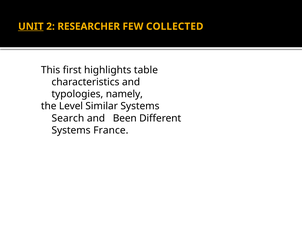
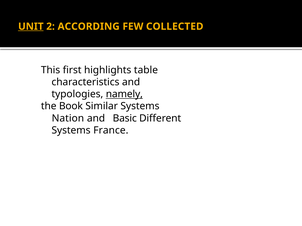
RESEARCHER: RESEARCHER -> ACCORDING
namely underline: none -> present
Level: Level -> Book
Search: Search -> Nation
Been: Been -> Basic
